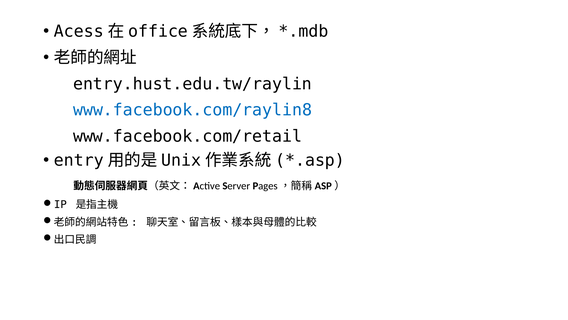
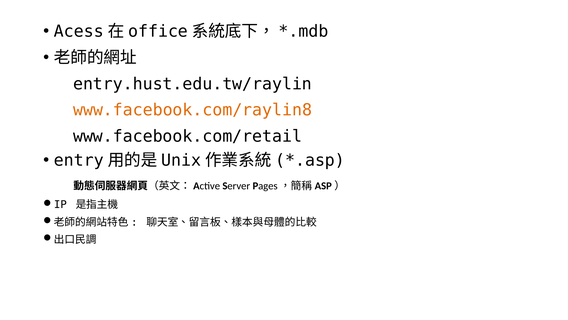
www.facebook.com/raylin8 colour: blue -> orange
